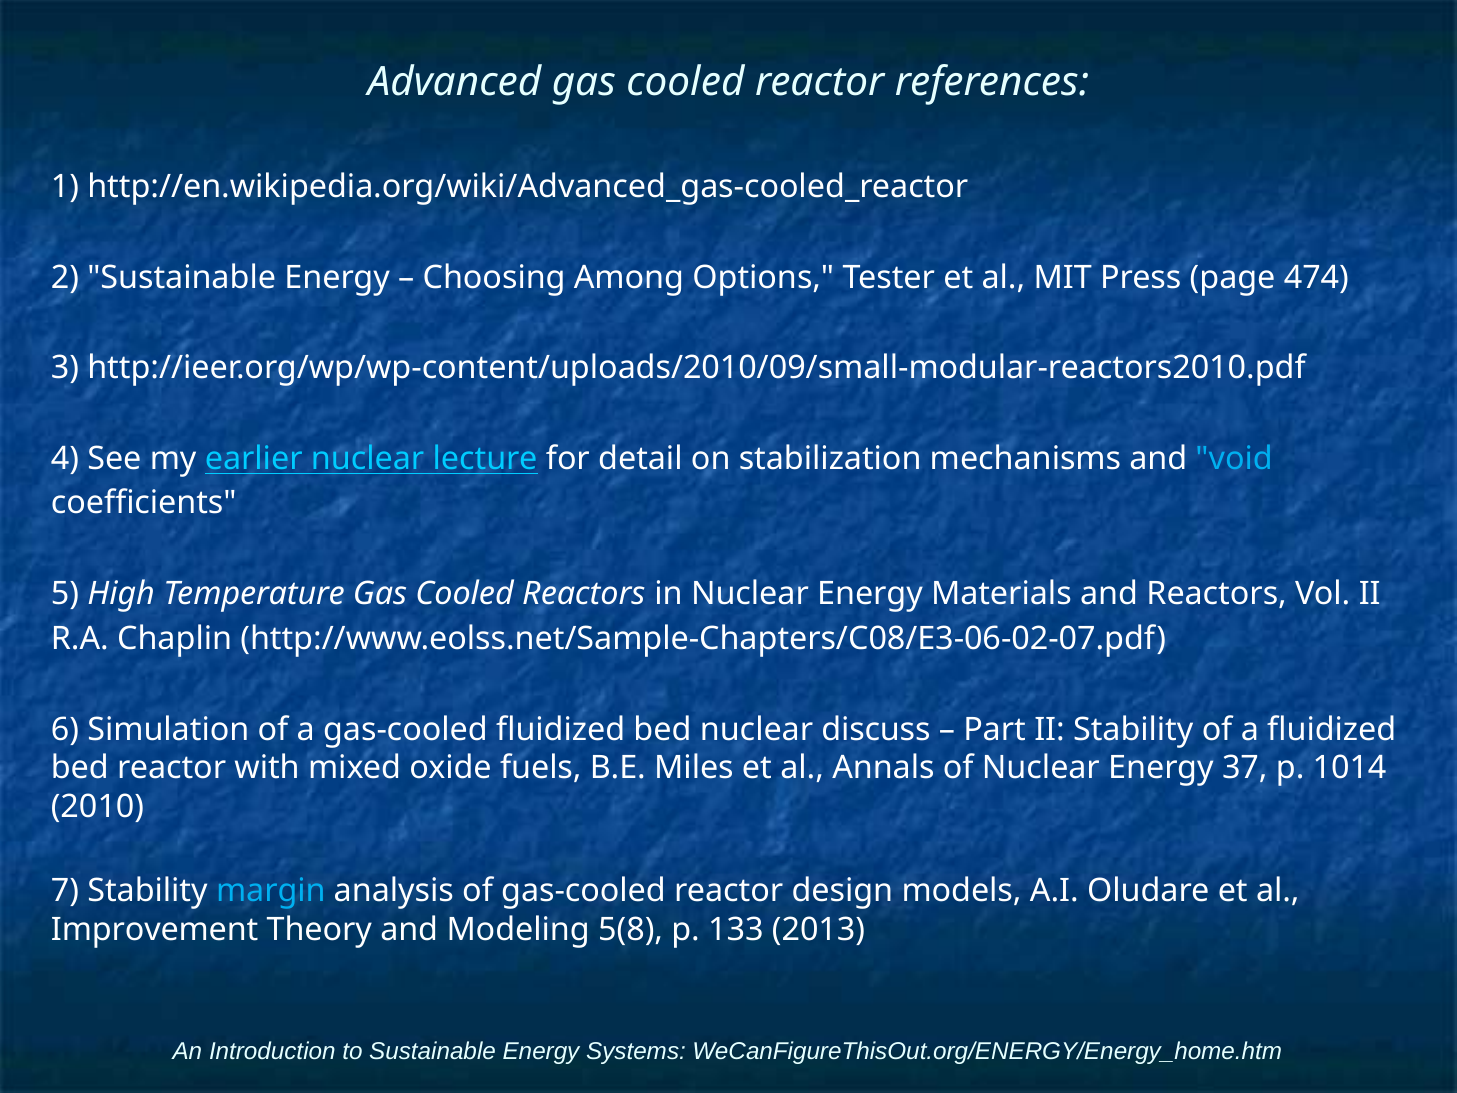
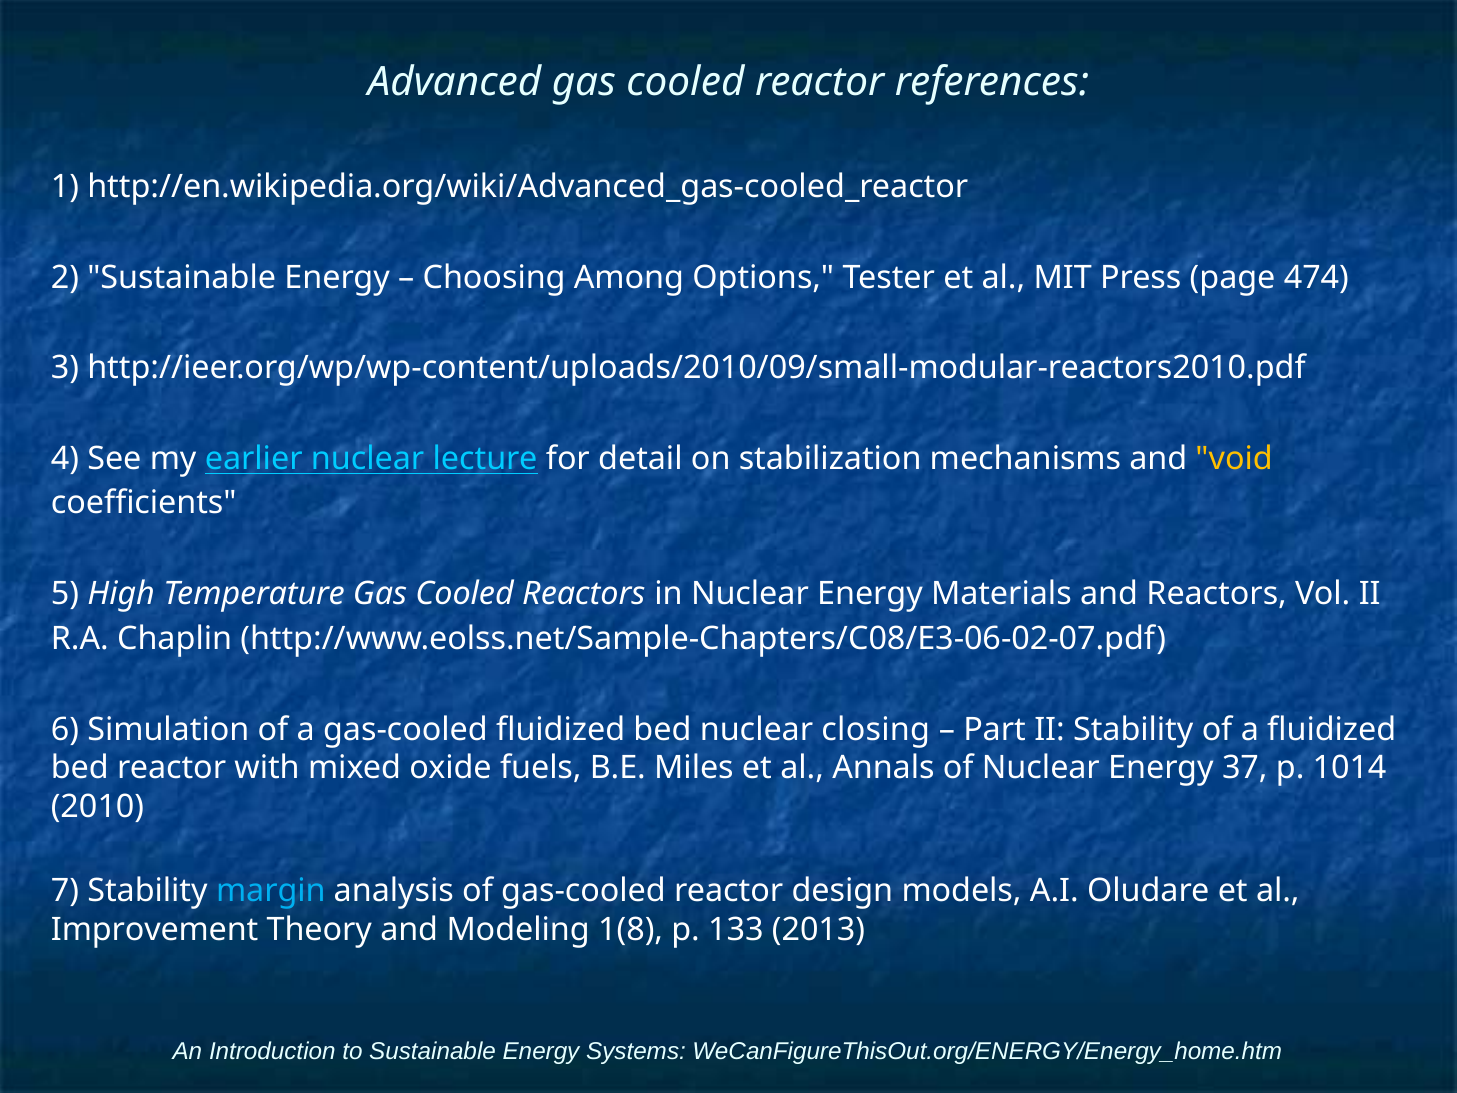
void colour: light blue -> yellow
discuss: discuss -> closing
5(8: 5(8 -> 1(8
